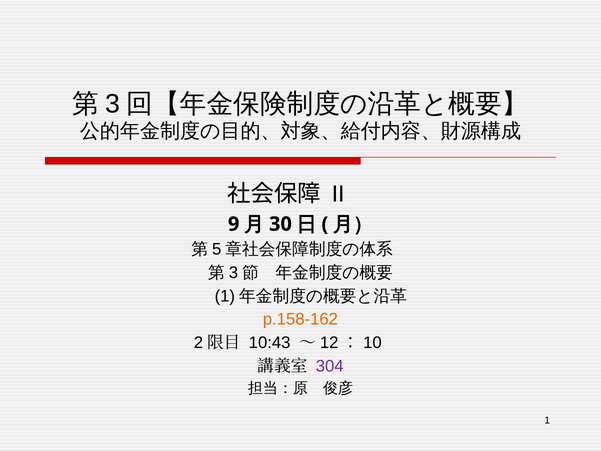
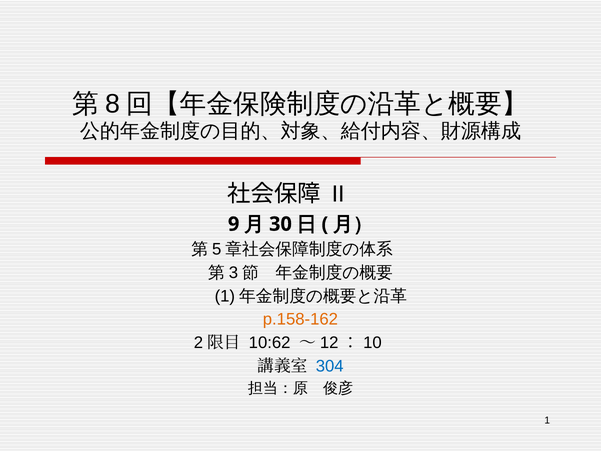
3: 3 -> 8
10:43: 10:43 -> 10:62
304 colour: purple -> blue
